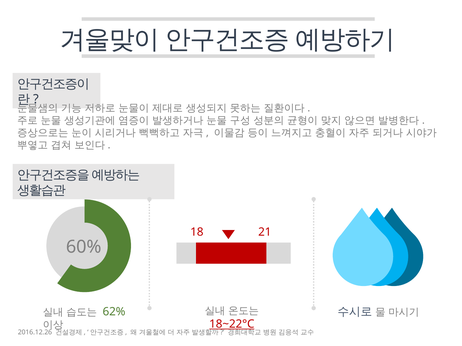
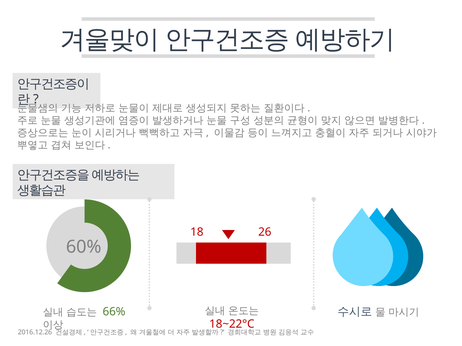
21: 21 -> 26
62%: 62% -> 66%
18~22°C underline: present -> none
